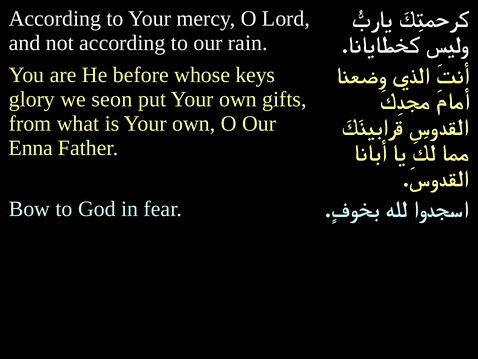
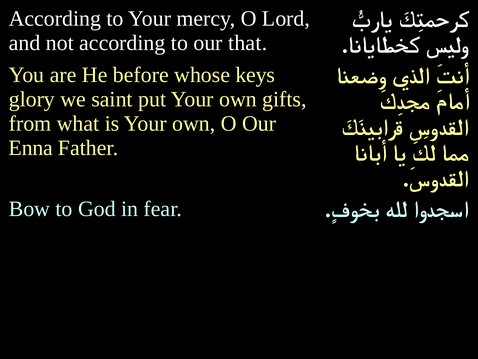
rain: rain -> that
seon: seon -> saint
